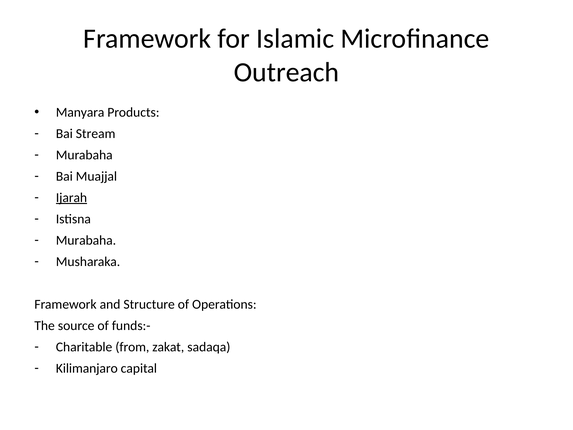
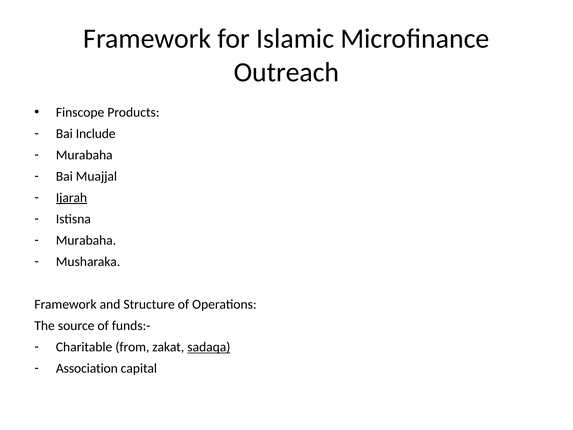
Manyara: Manyara -> Finscope
Stream: Stream -> Include
sadaqa underline: none -> present
Kilimanjaro: Kilimanjaro -> Association
